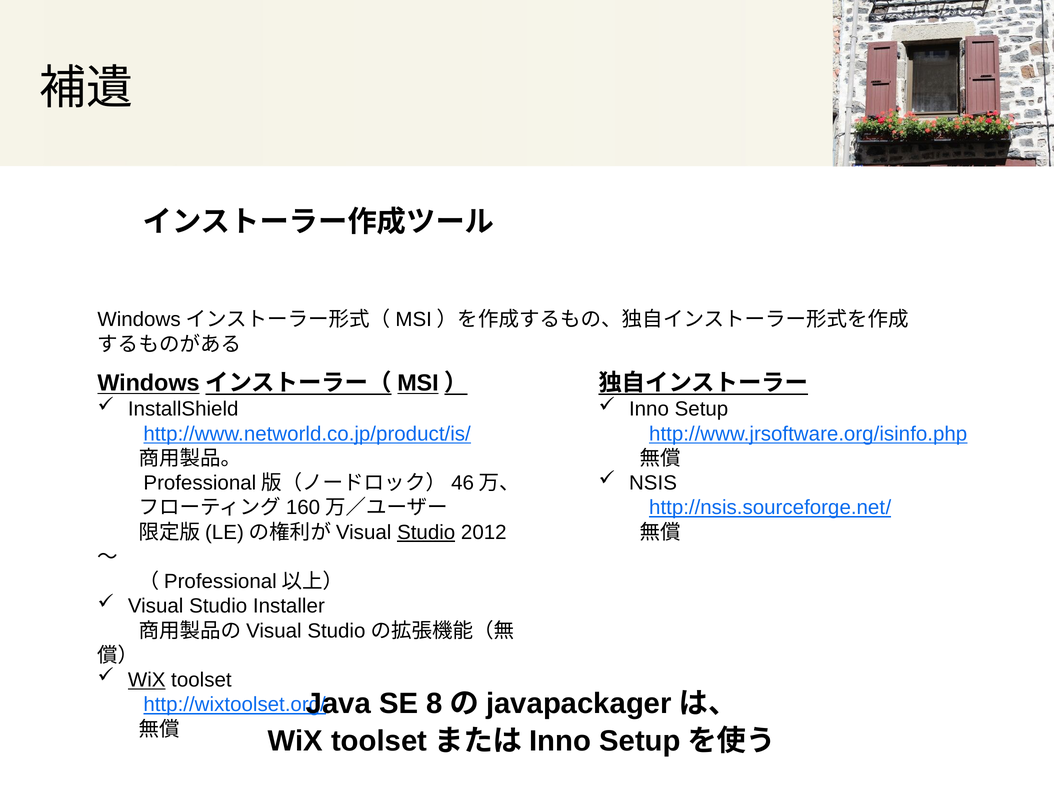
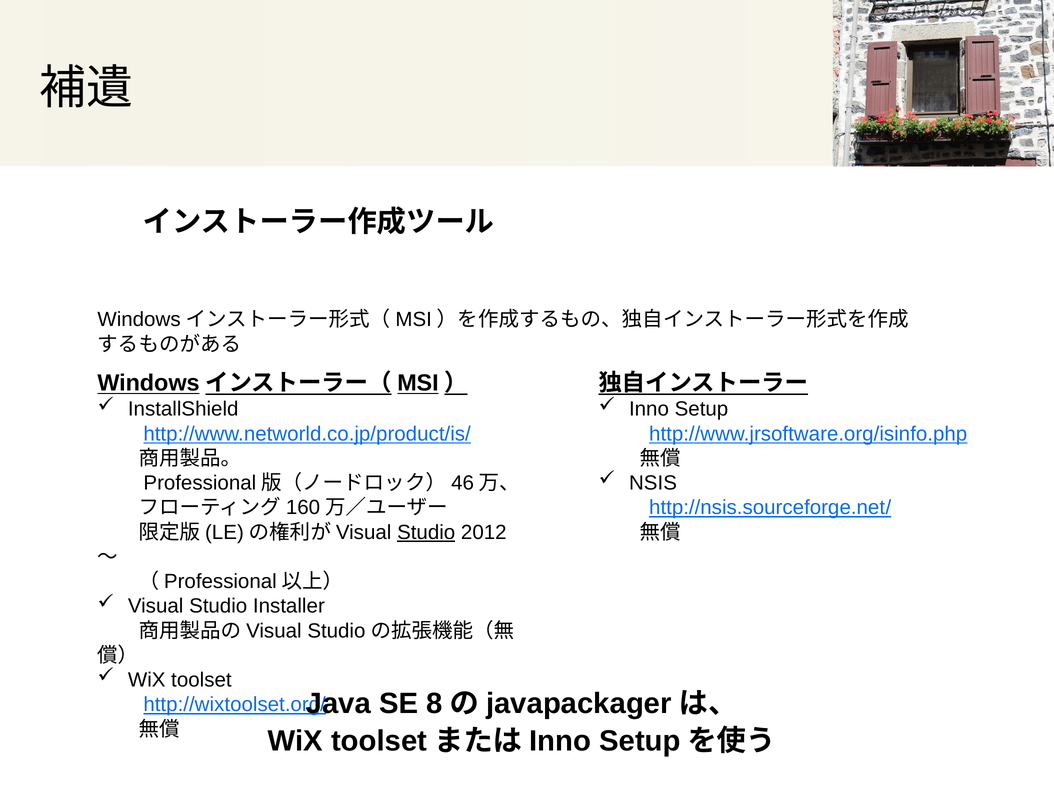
WiX at (147, 680) underline: present -> none
